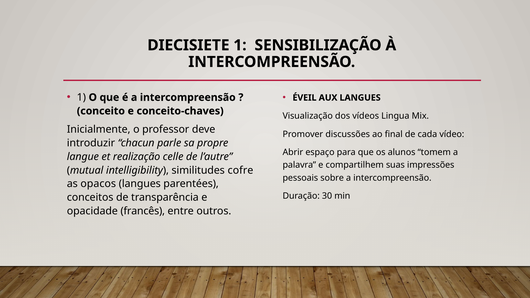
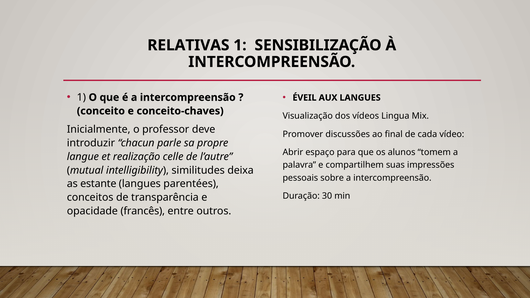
DIECISIETE: DIECISIETE -> RELATIVAS
cofre: cofre -> deixa
opacos: opacos -> estante
